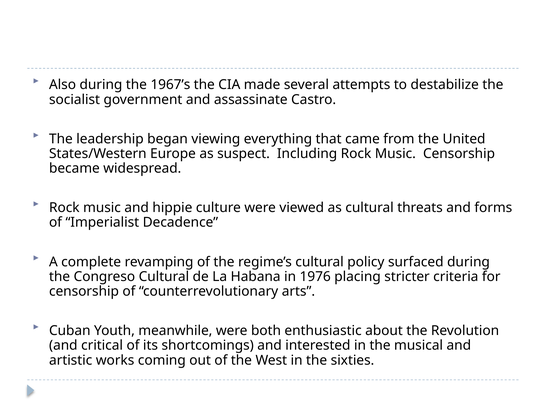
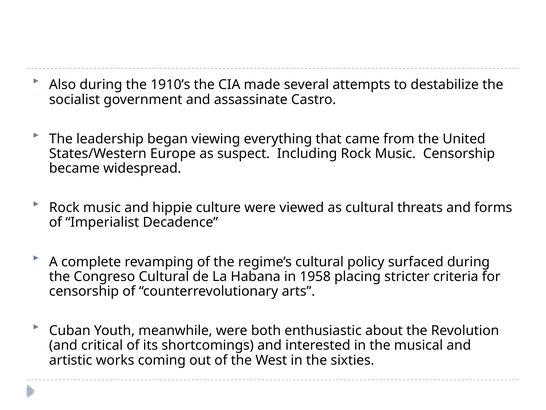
1967’s: 1967’s -> 1910’s
1976: 1976 -> 1958
